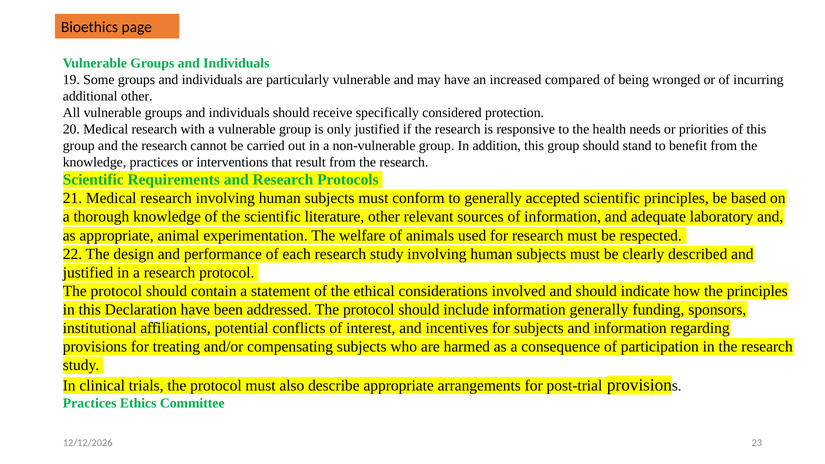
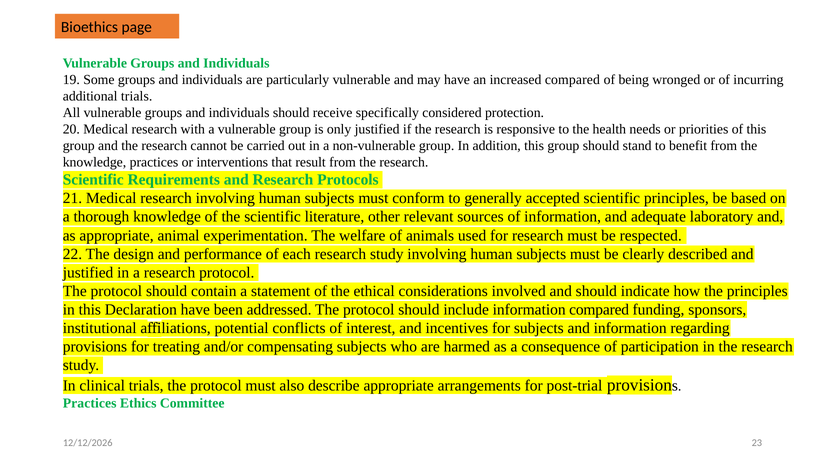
additional other: other -> trials
information generally: generally -> compared
